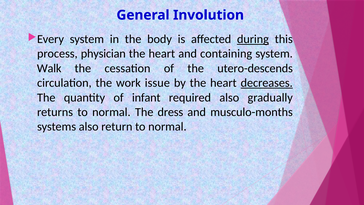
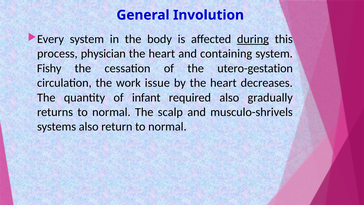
Walk: Walk -> Fishy
utero-descends: utero-descends -> utero-gestation
decreases underline: present -> none
dress: dress -> scalp
musculo-months: musculo-months -> musculo-shrivels
